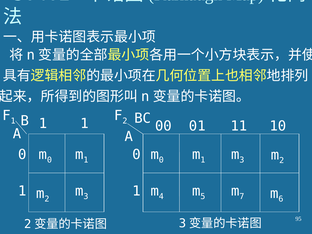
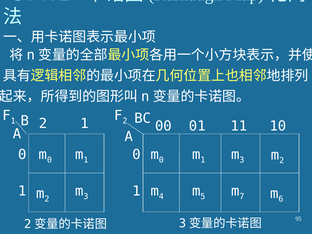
B 1: 1 -> 2
